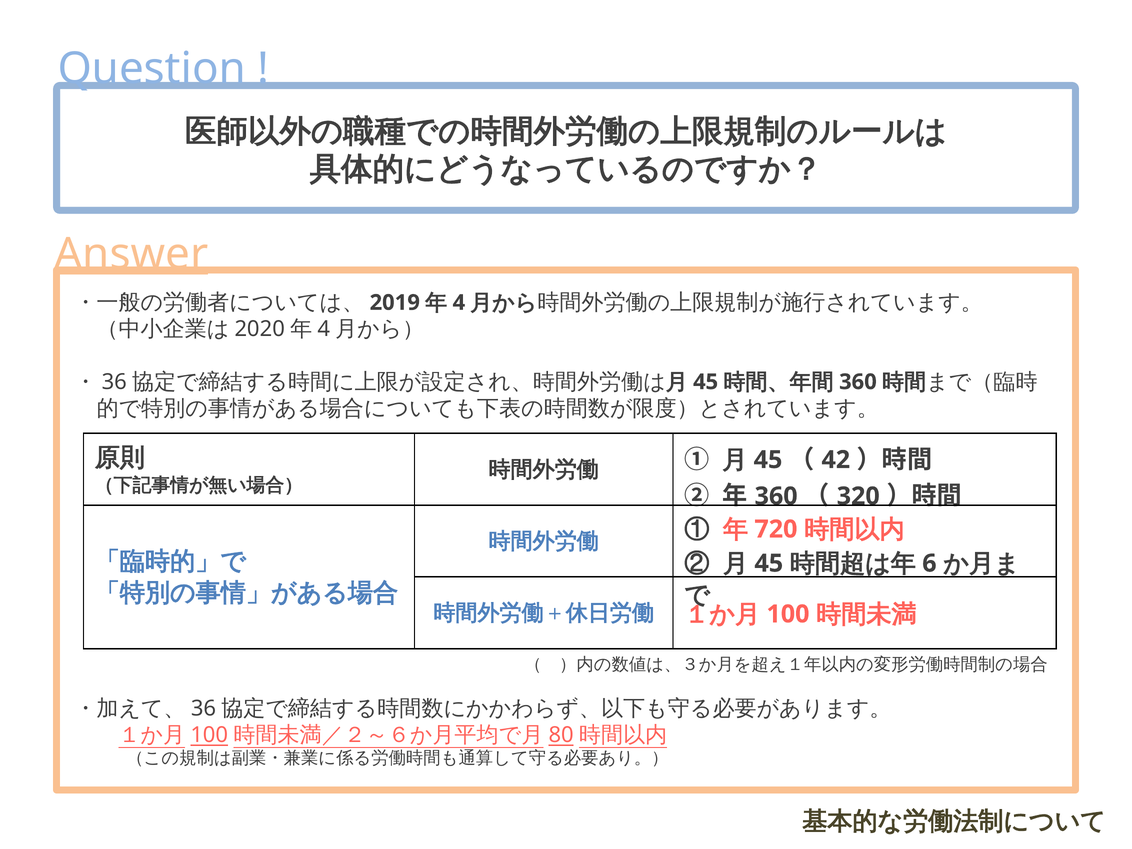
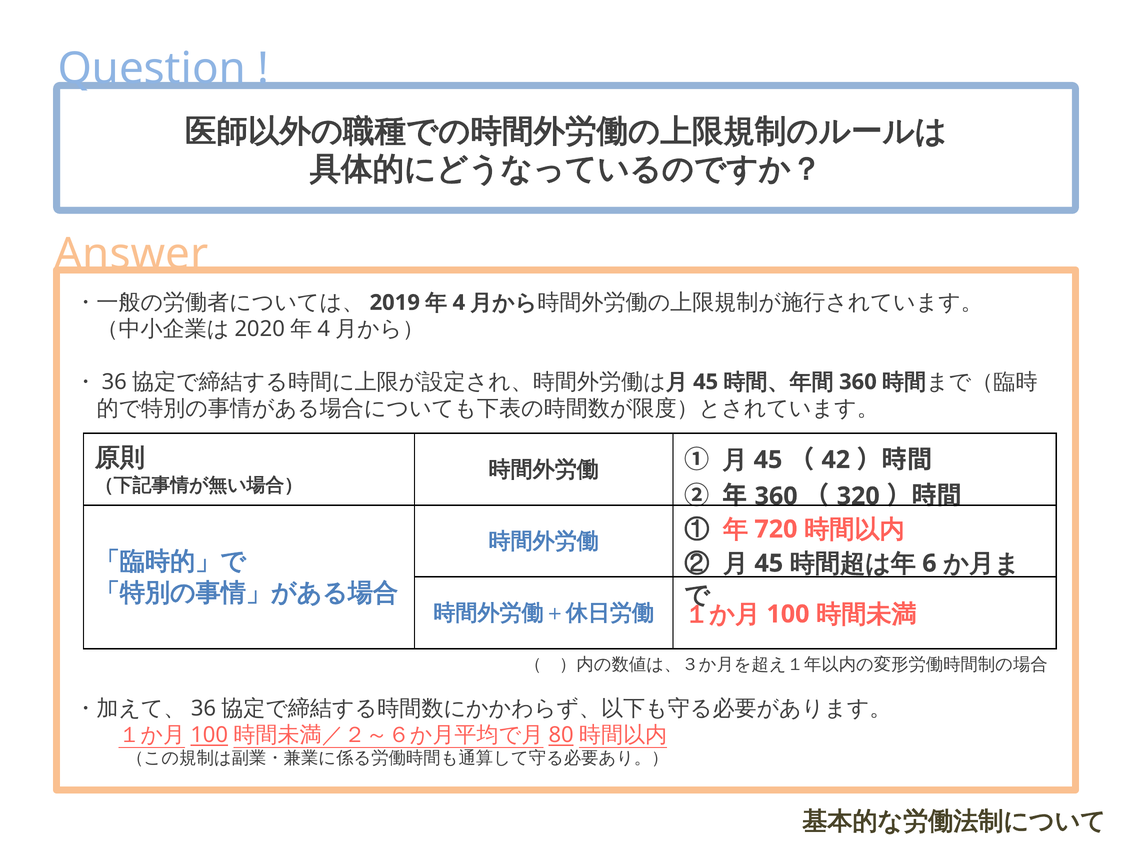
Answer underline: present -> none
